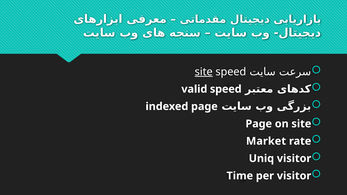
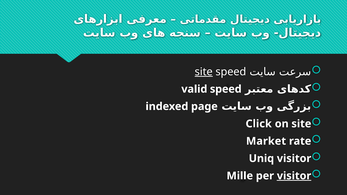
Page at (259, 124): Page -> Click
Time: Time -> Mille
visitor at (294, 176) underline: none -> present
